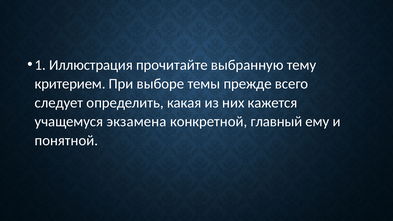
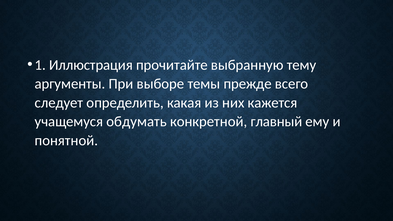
критерием: критерием -> аргументы
экзамена: экзамена -> обдумать
